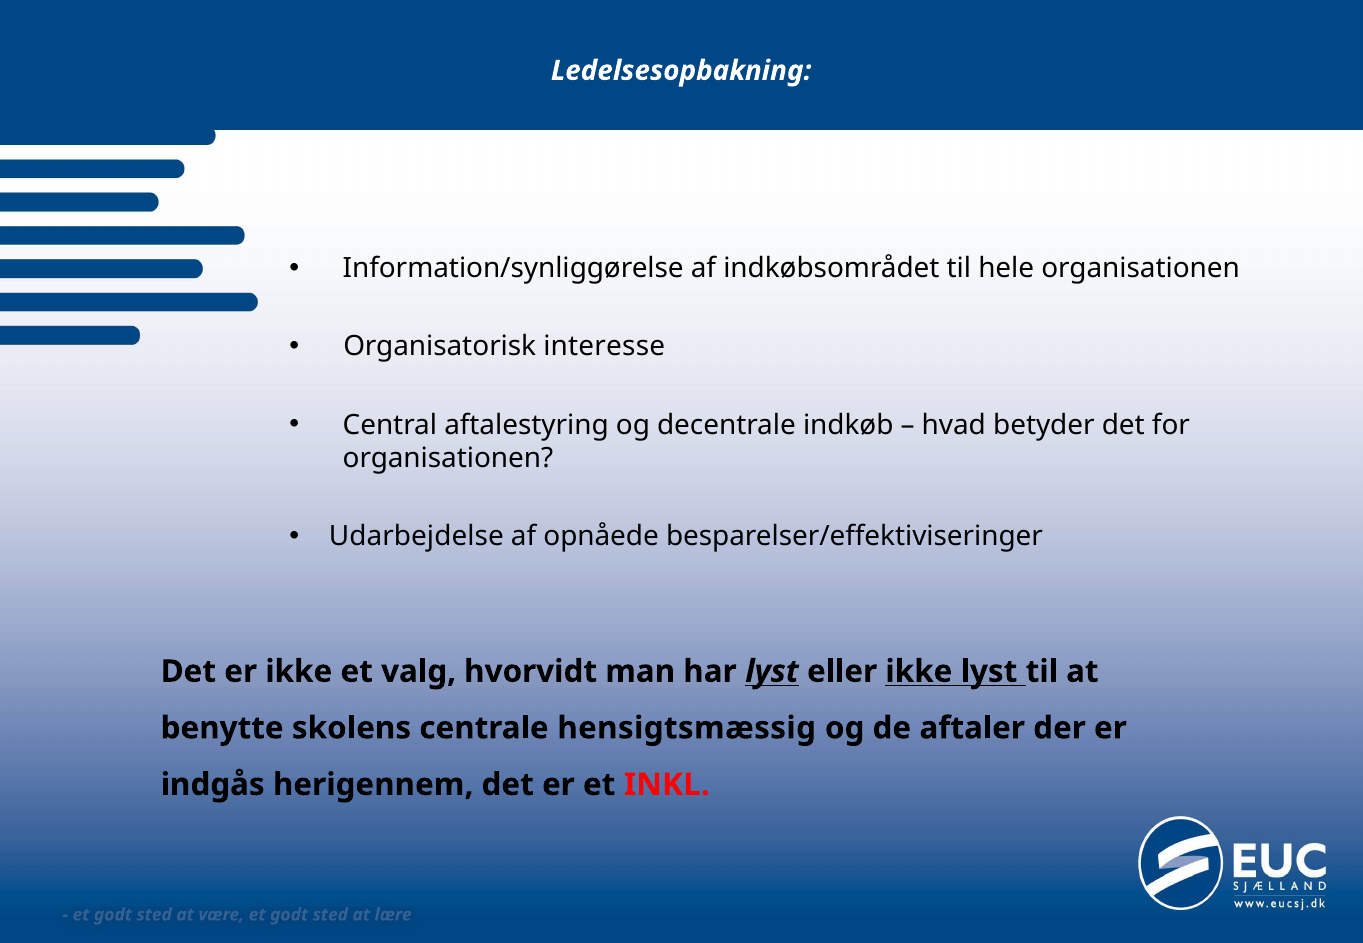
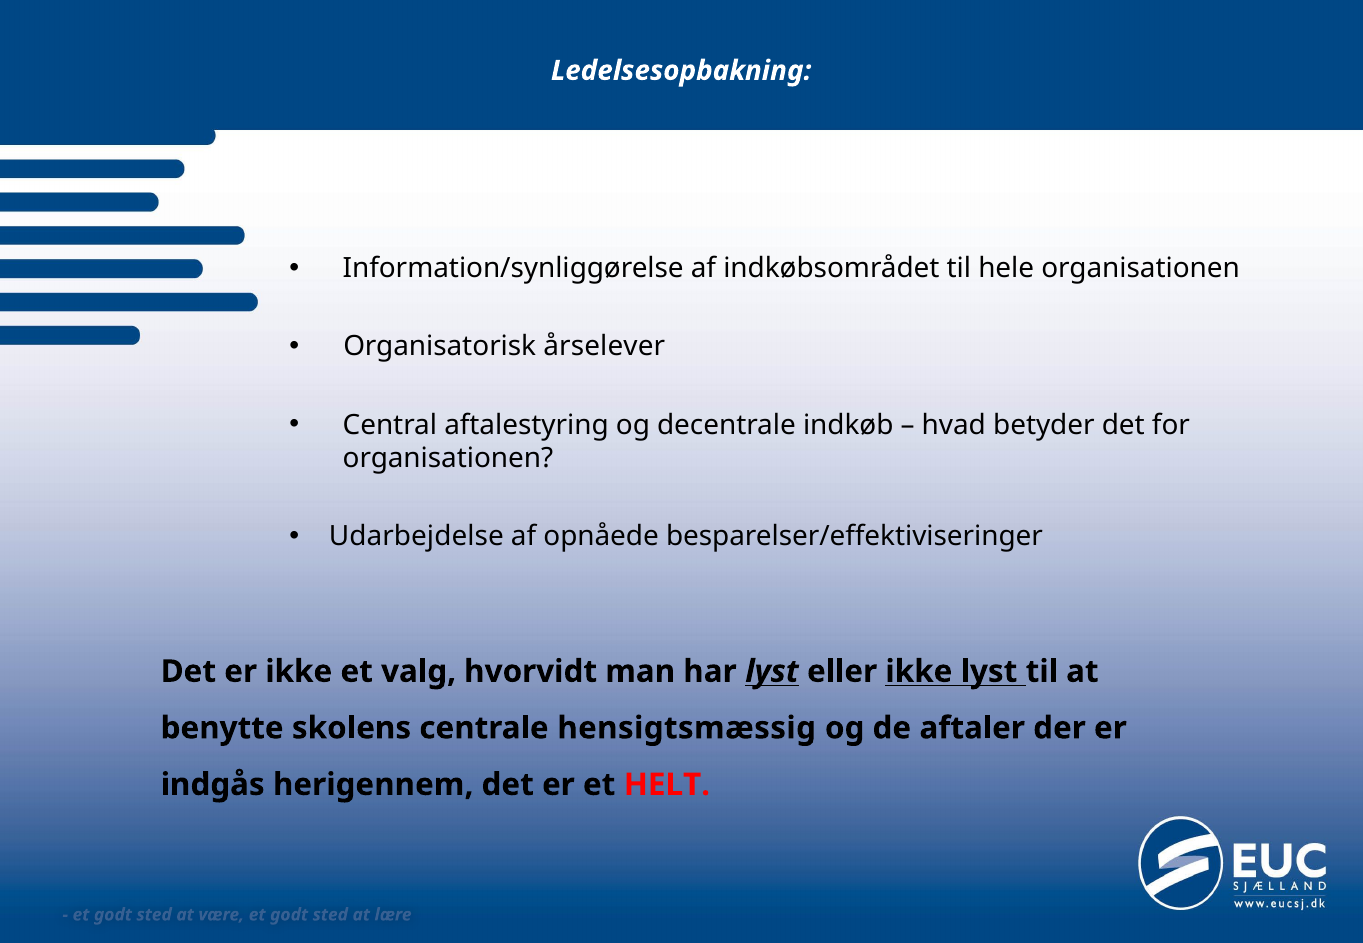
interesse: interesse -> årselever
INKL: INKL -> HELT
